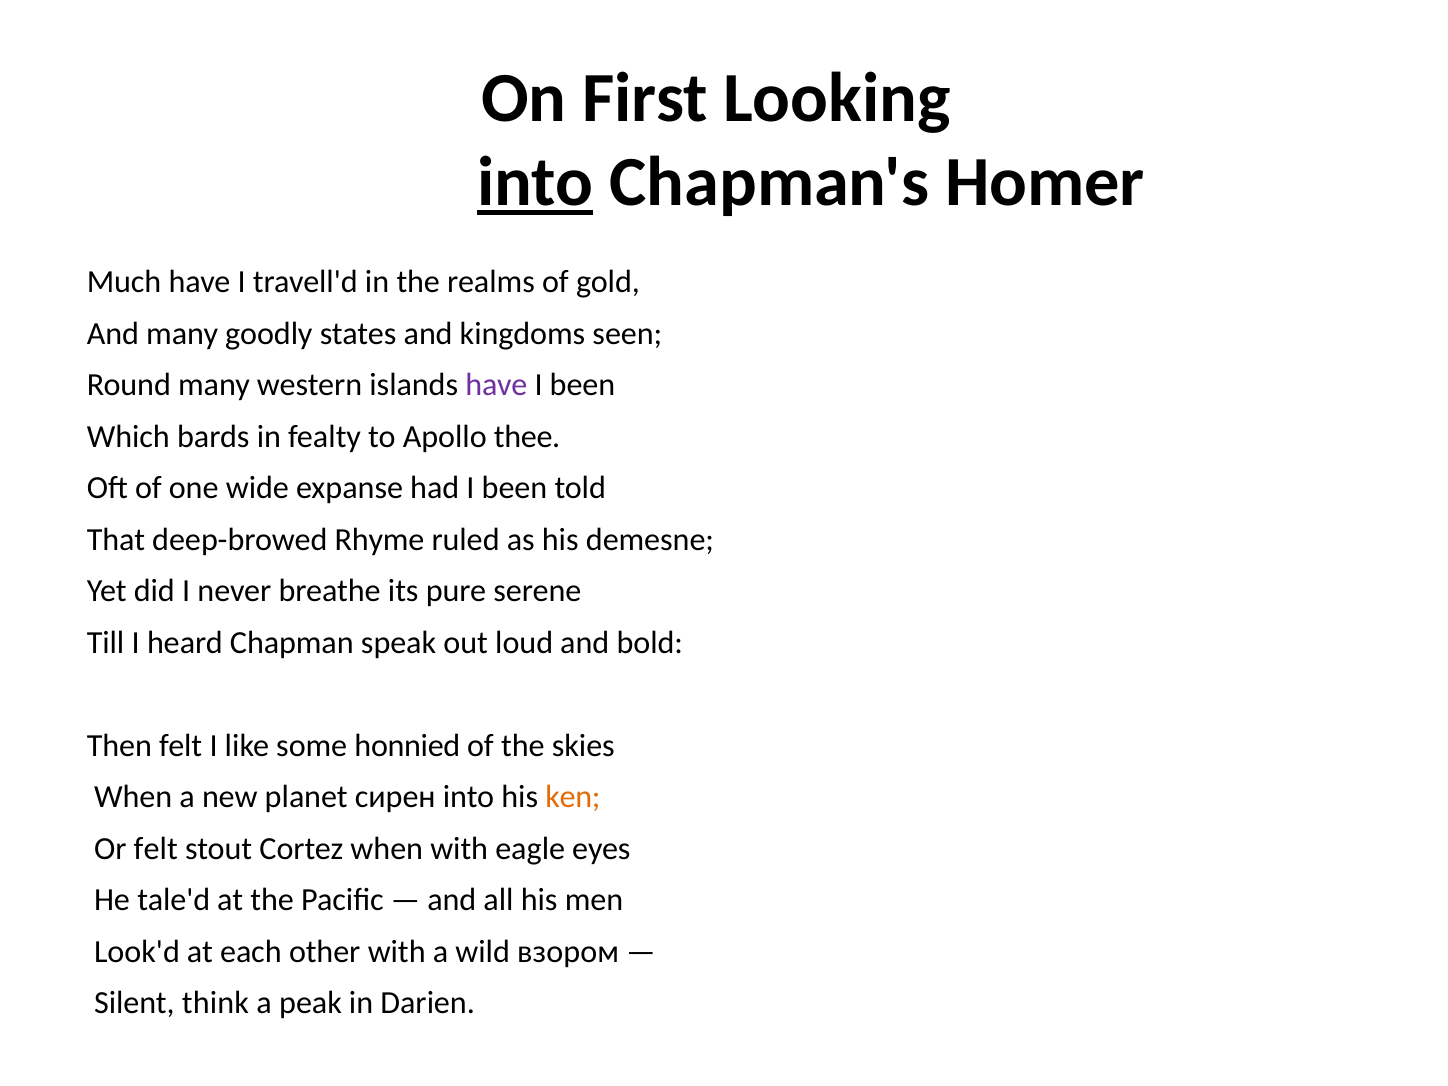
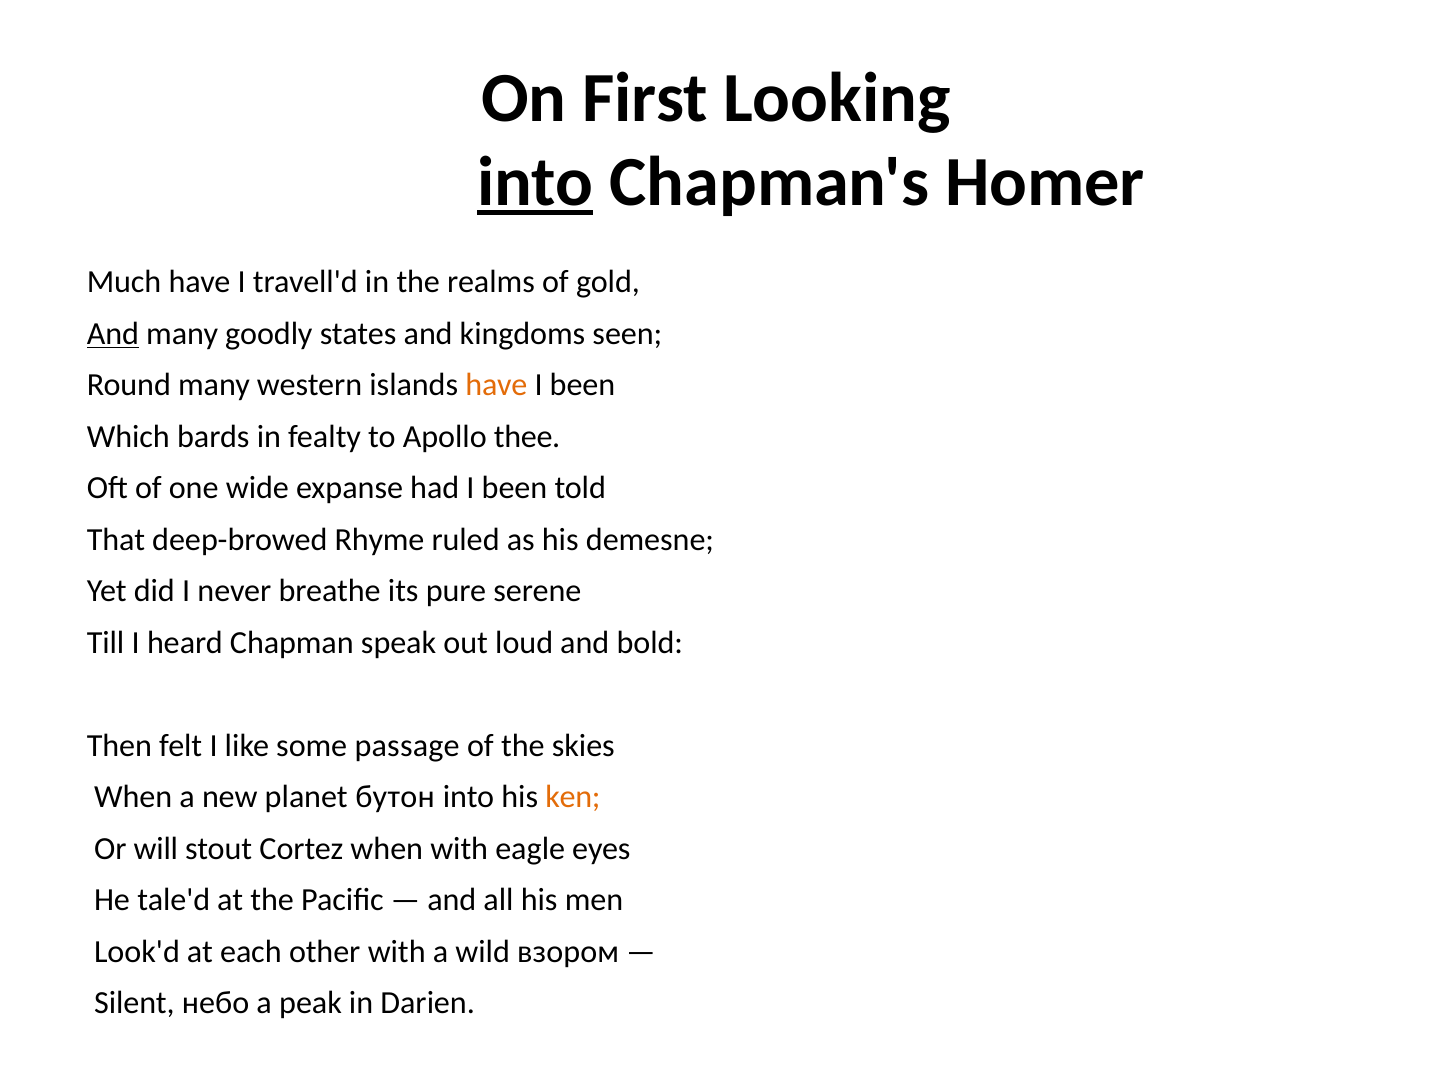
And at (113, 334) underline: none -> present
have at (496, 385) colour: purple -> orange
honnied: honnied -> passage
сирен: сирен -> бутон
Or felt: felt -> will
think: think -> небо
